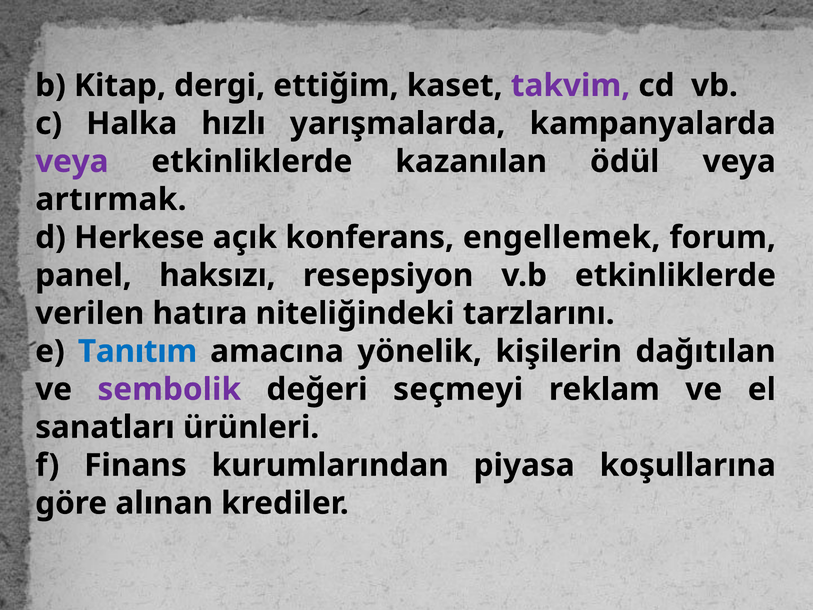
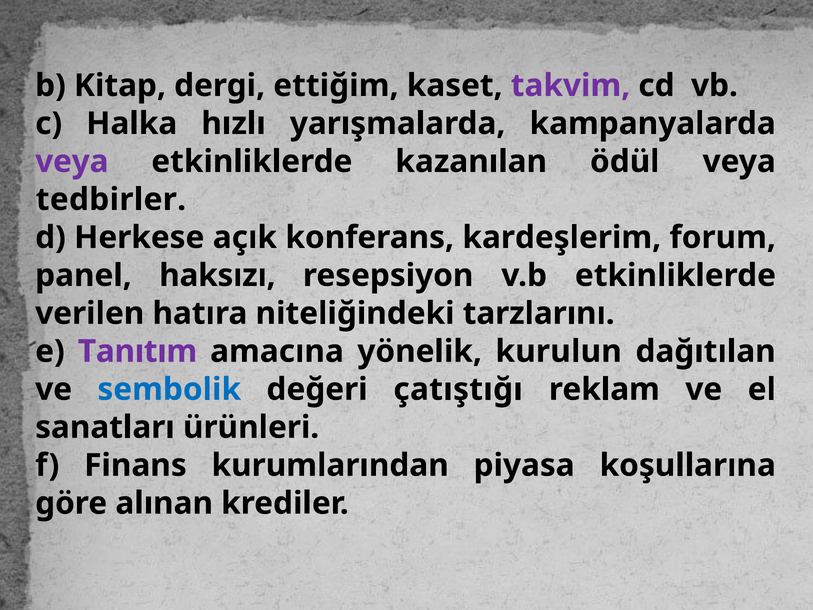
artırmak: artırmak -> tedbirler
engellemek: engellemek -> kardeşlerim
Tanıtım colour: blue -> purple
kişilerin: kişilerin -> kurulun
sembolik colour: purple -> blue
seçmeyi: seçmeyi -> çatıştığı
